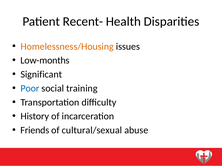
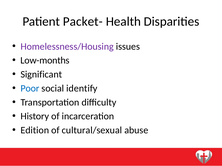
Recent-: Recent- -> Packet-
Homelessness/Housing colour: orange -> purple
training: training -> identify
Friends: Friends -> Edition
